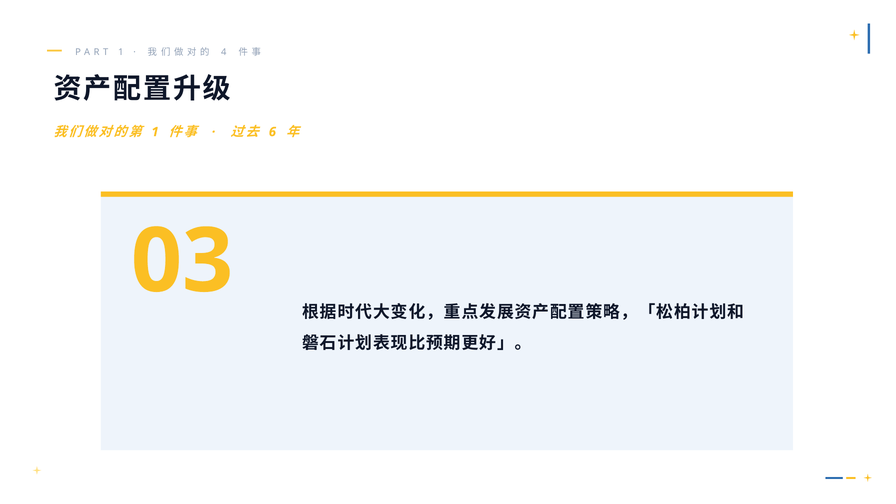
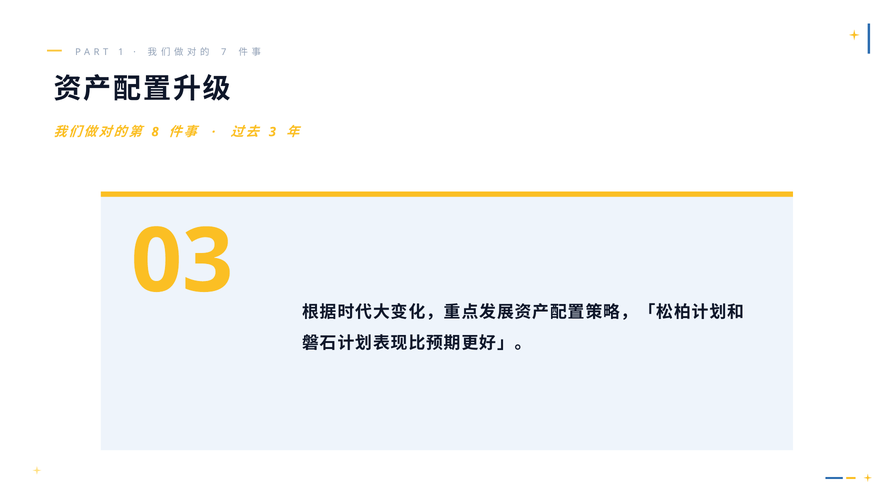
4: 4 -> 7
1 at (155, 132): 1 -> 8
6: 6 -> 3
